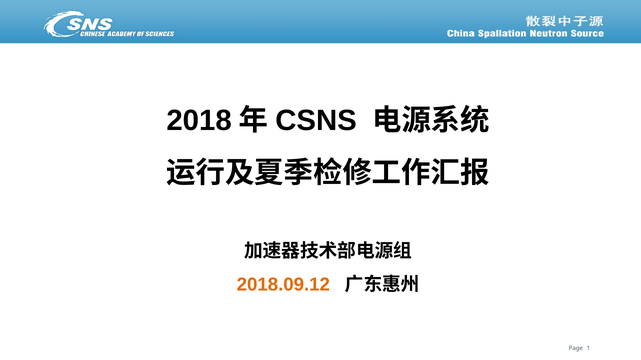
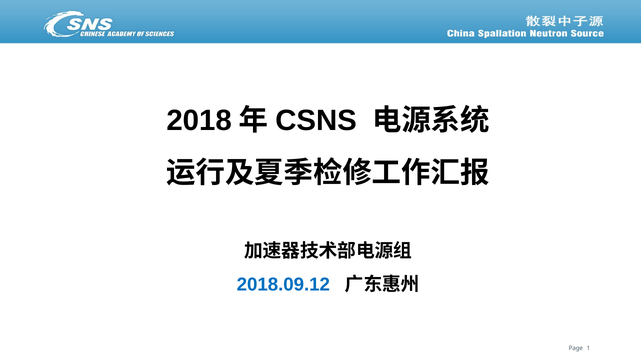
2018.09.12 colour: orange -> blue
